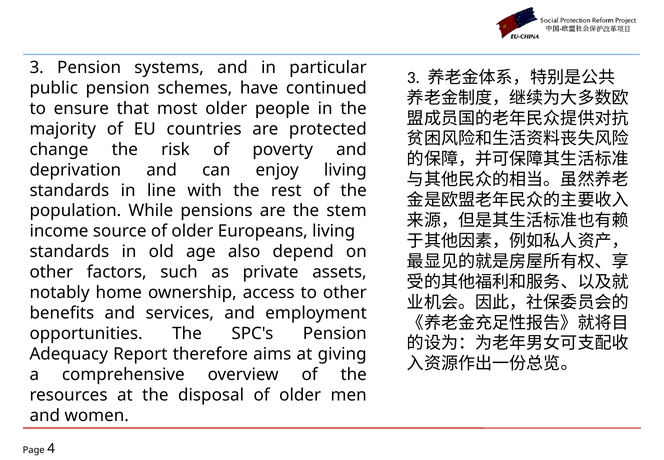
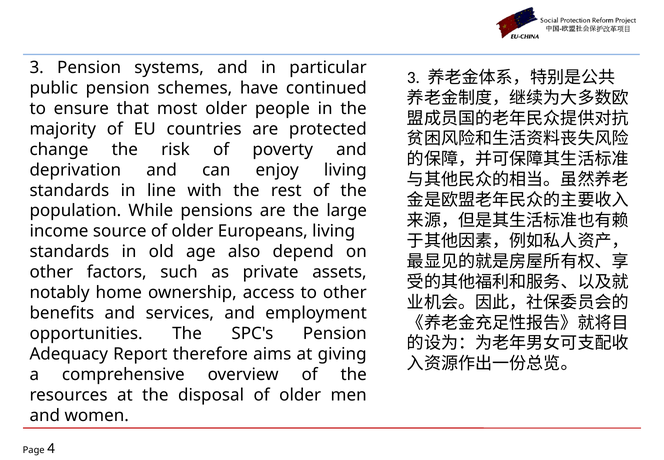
stem: stem -> large
